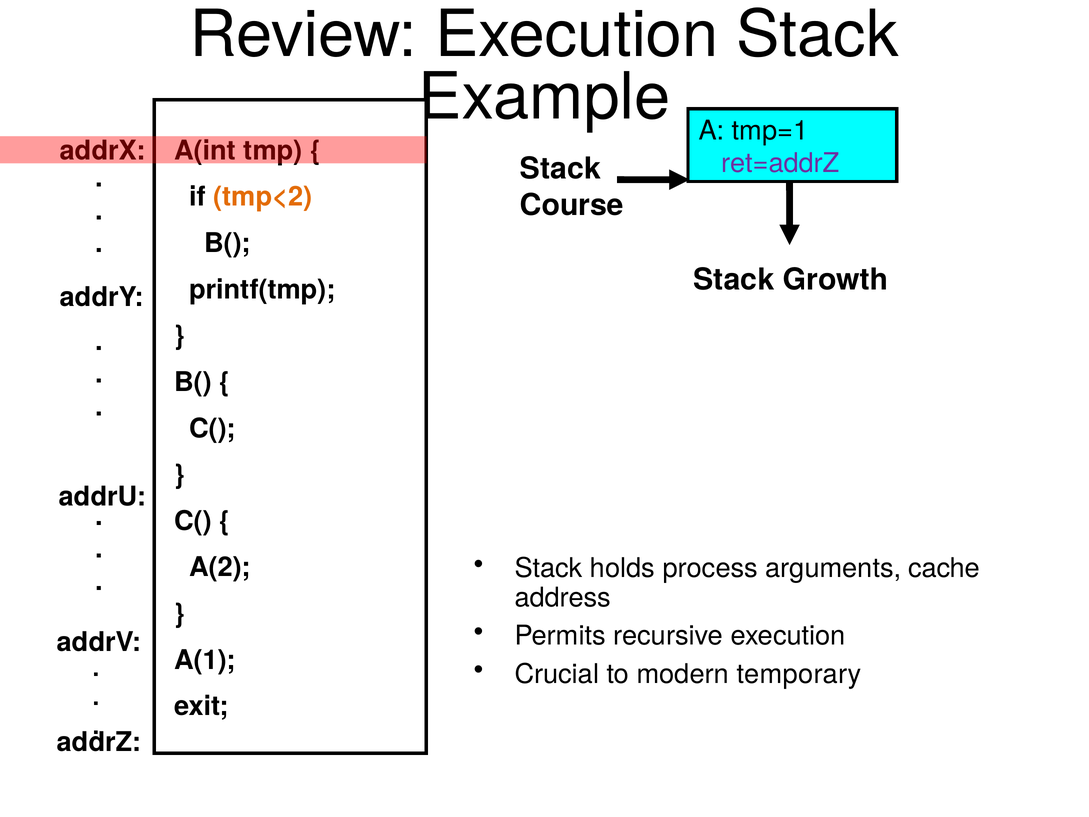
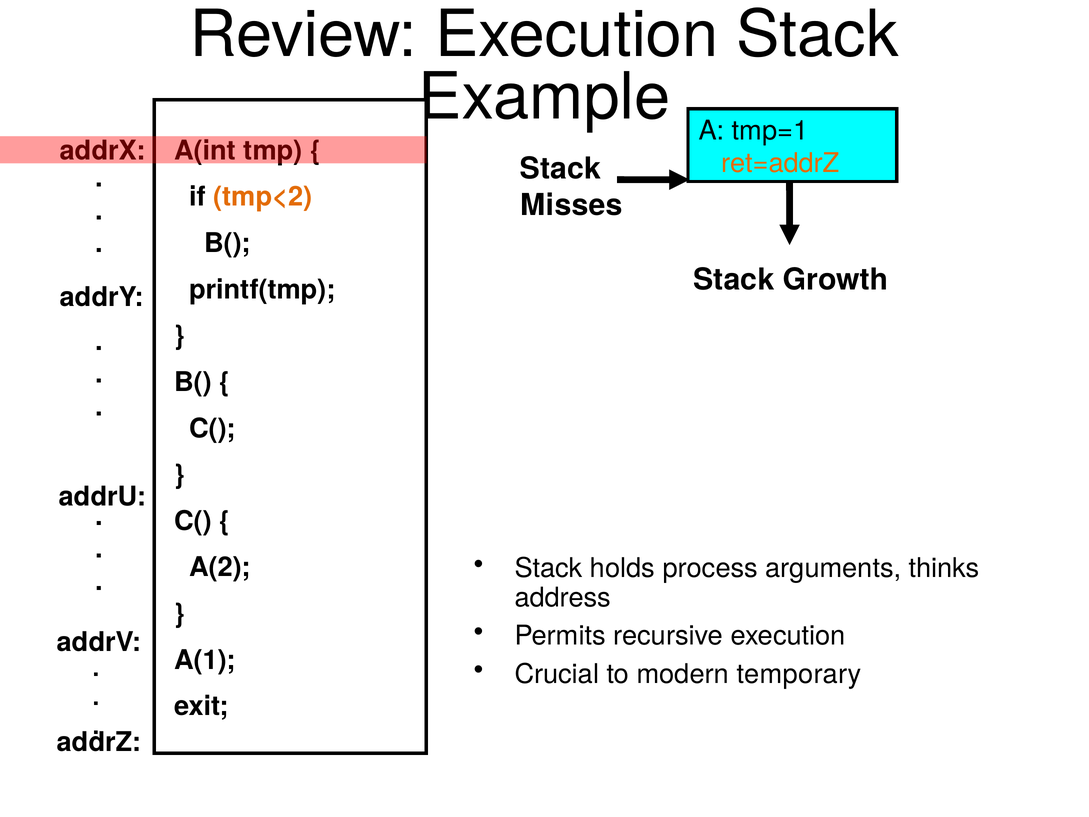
ret=addrZ colour: purple -> orange
Course: Course -> Misses
cache: cache -> thinks
